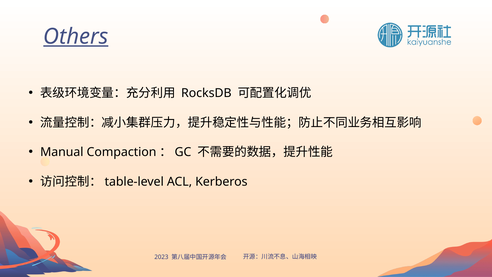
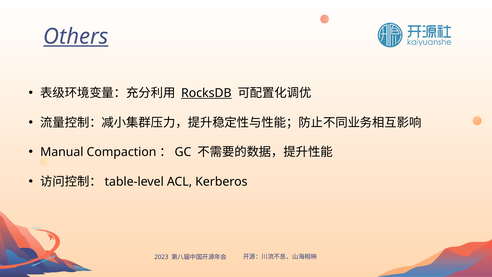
RocksDB underline: none -> present
